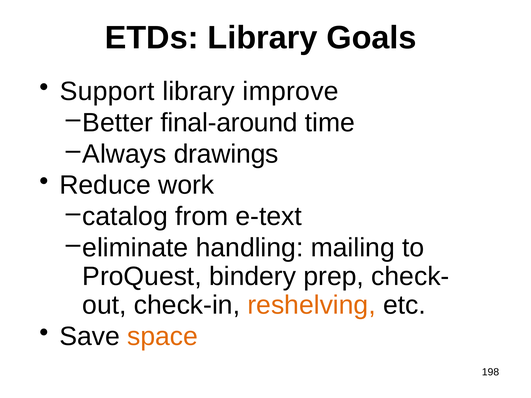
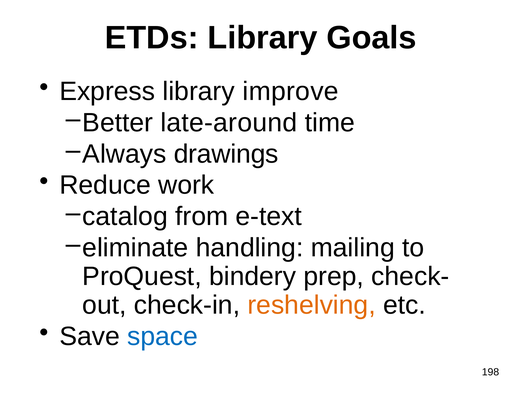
Support: Support -> Express
final-around: final-around -> late-around
space colour: orange -> blue
